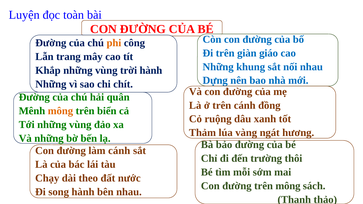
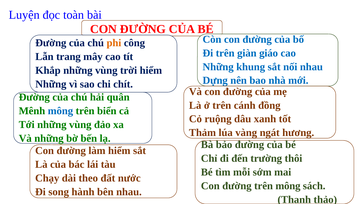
trời hành: hành -> hiểm
mông at (60, 111) colour: orange -> blue
làm cánh: cánh -> hiểm
